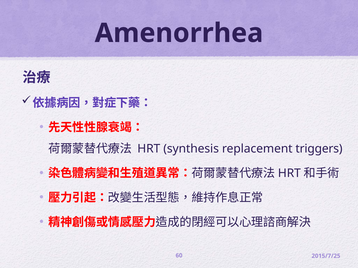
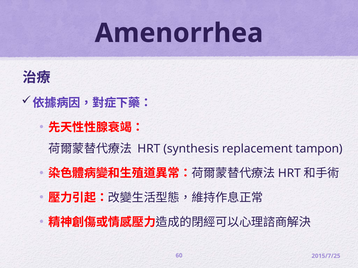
triggers: triggers -> tampon
